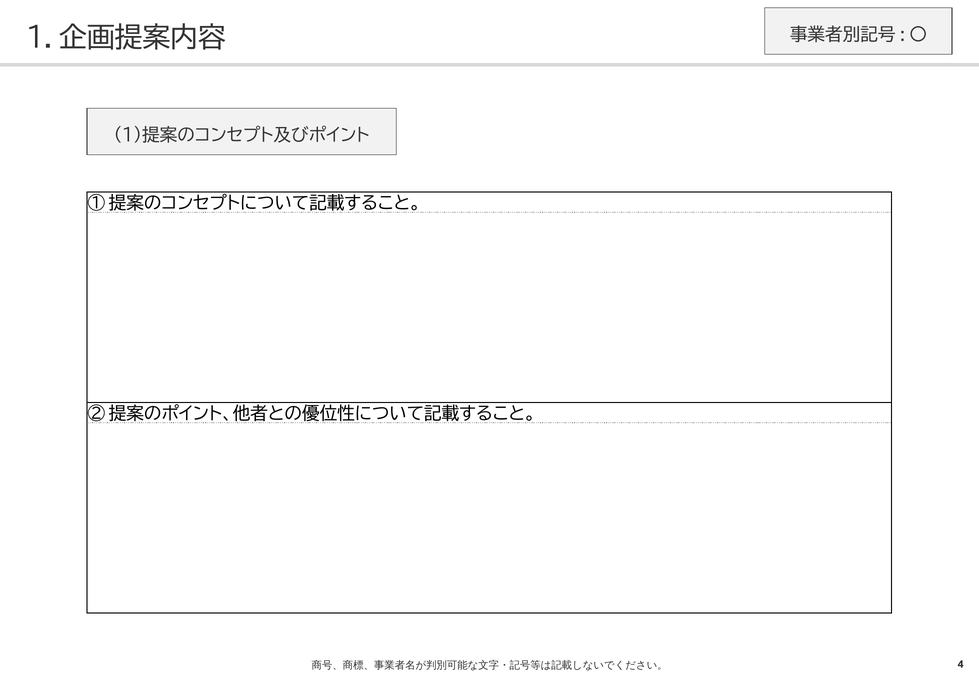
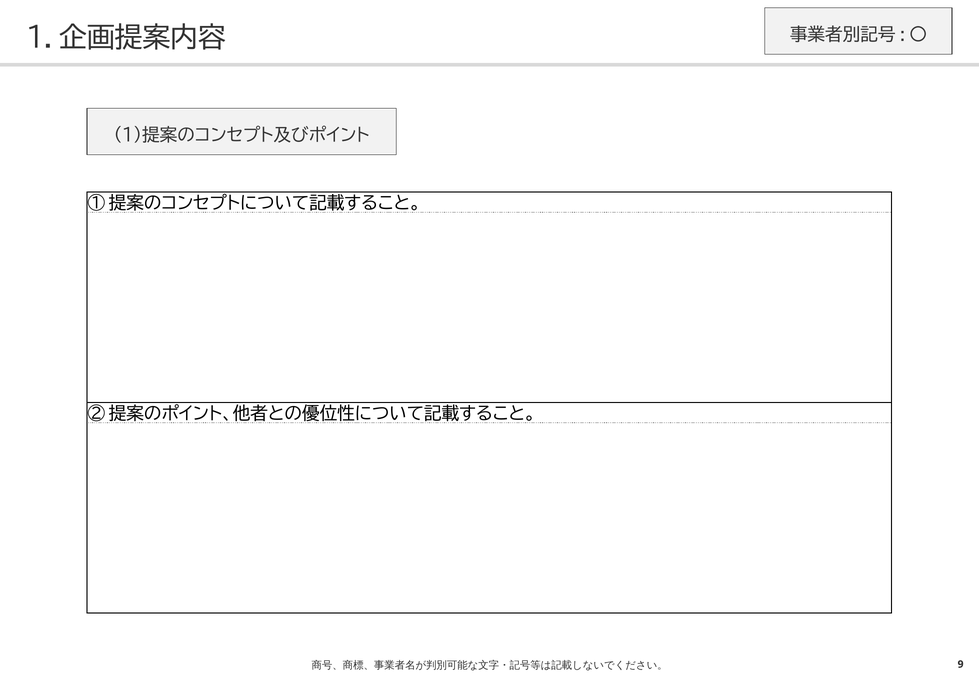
4: 4 -> 9
